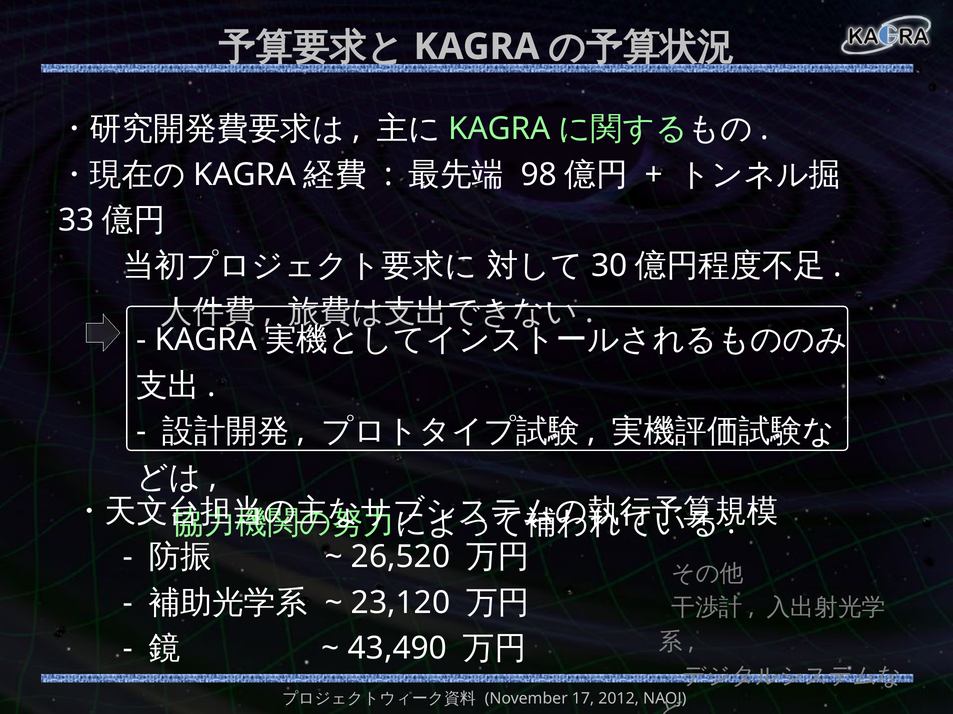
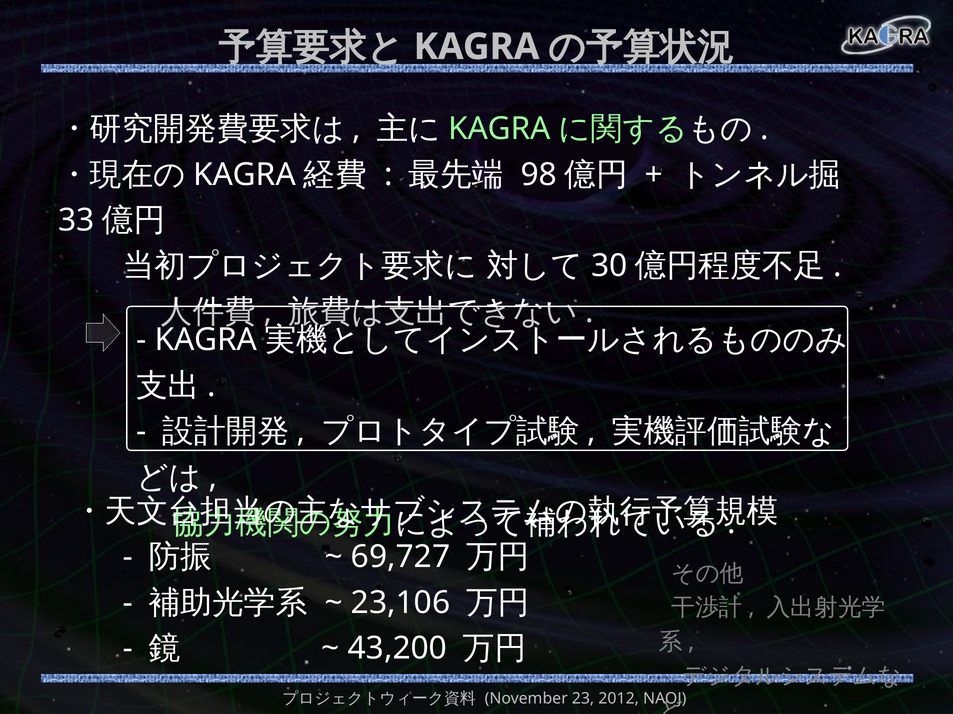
26,520: 26,520 -> 69,727
23,120: 23,120 -> 23,106
43,490: 43,490 -> 43,200
17: 17 -> 23
